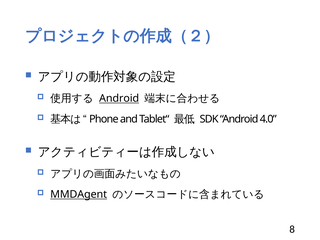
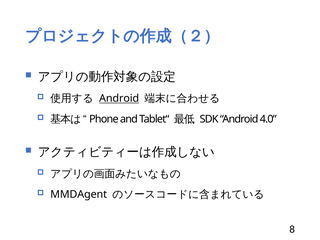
MMDAgent underline: present -> none
